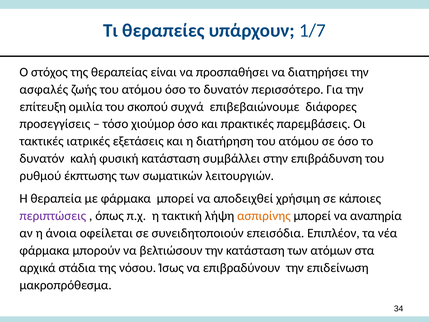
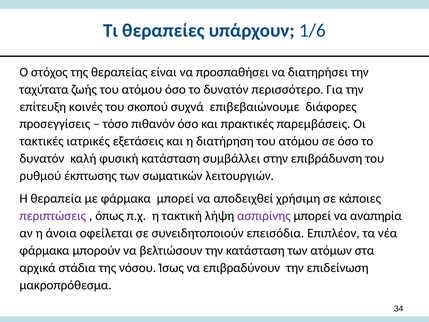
1/7: 1/7 -> 1/6
ασφαλές: ασφαλές -> ταχύτατα
ομιλία: ομιλία -> κοινές
χιούμορ: χιούμορ -> πιθανόν
ασπιρίνης colour: orange -> purple
